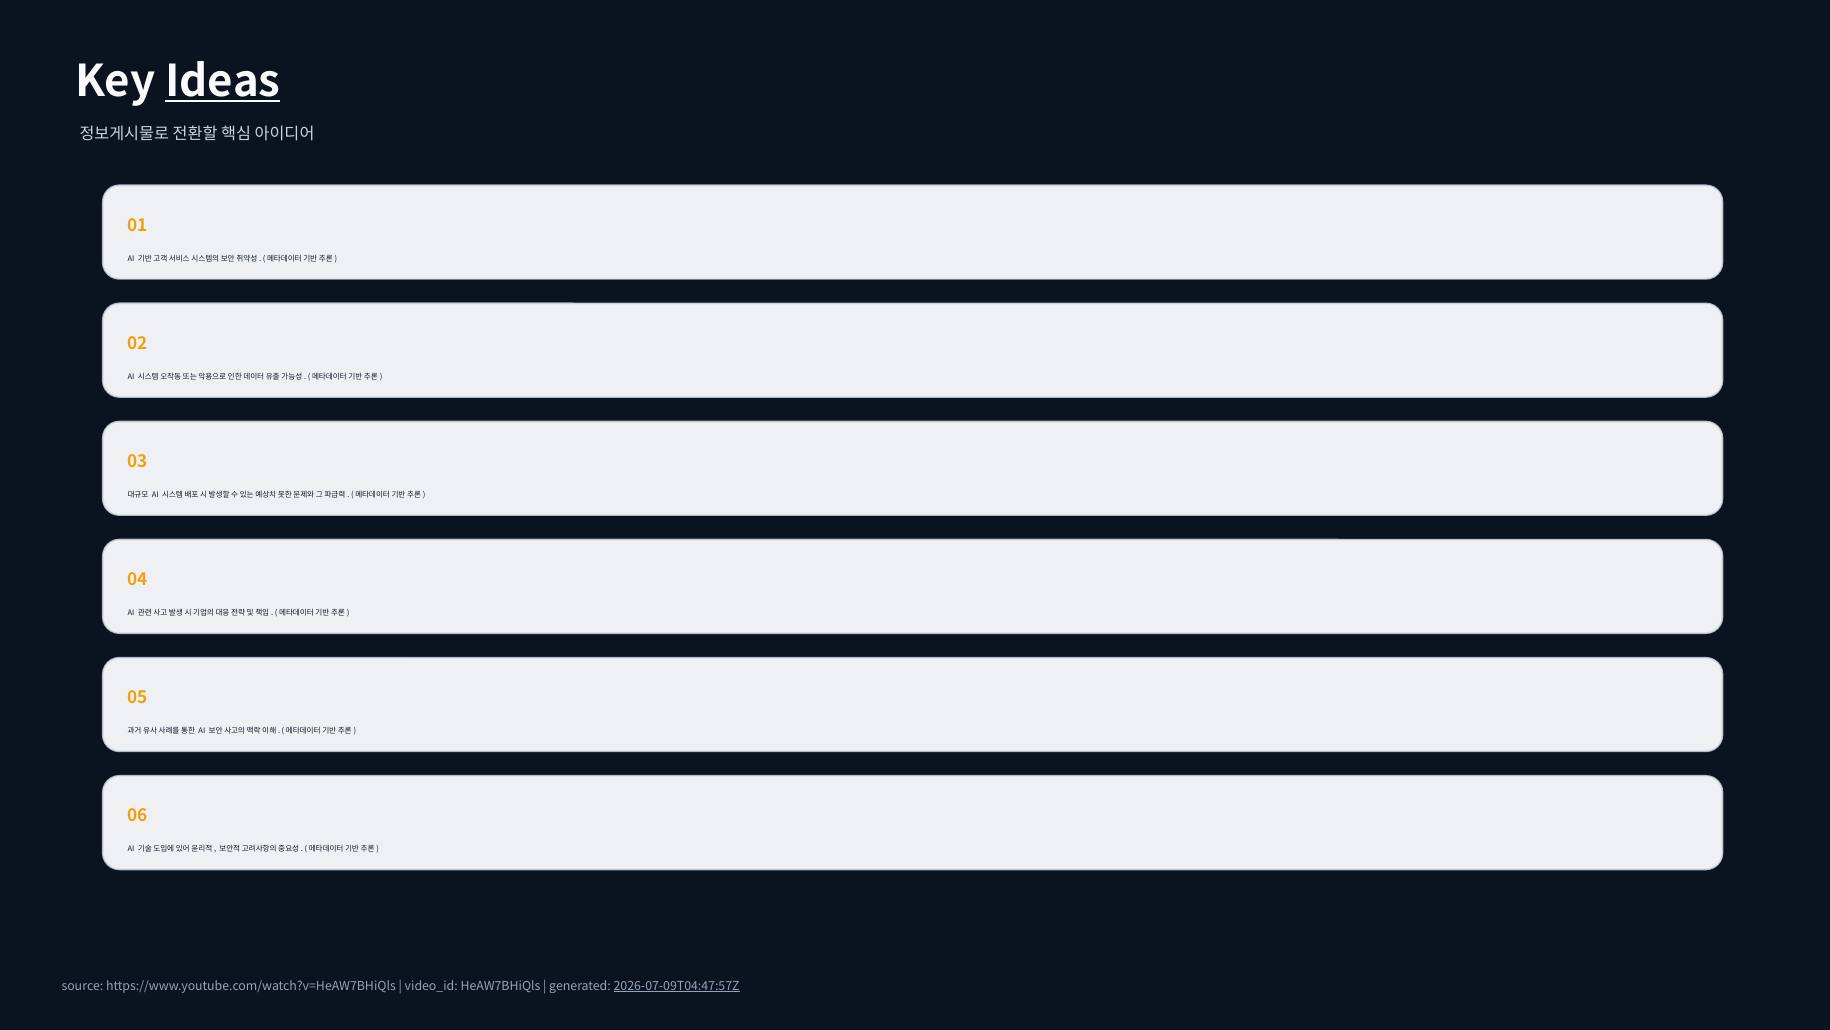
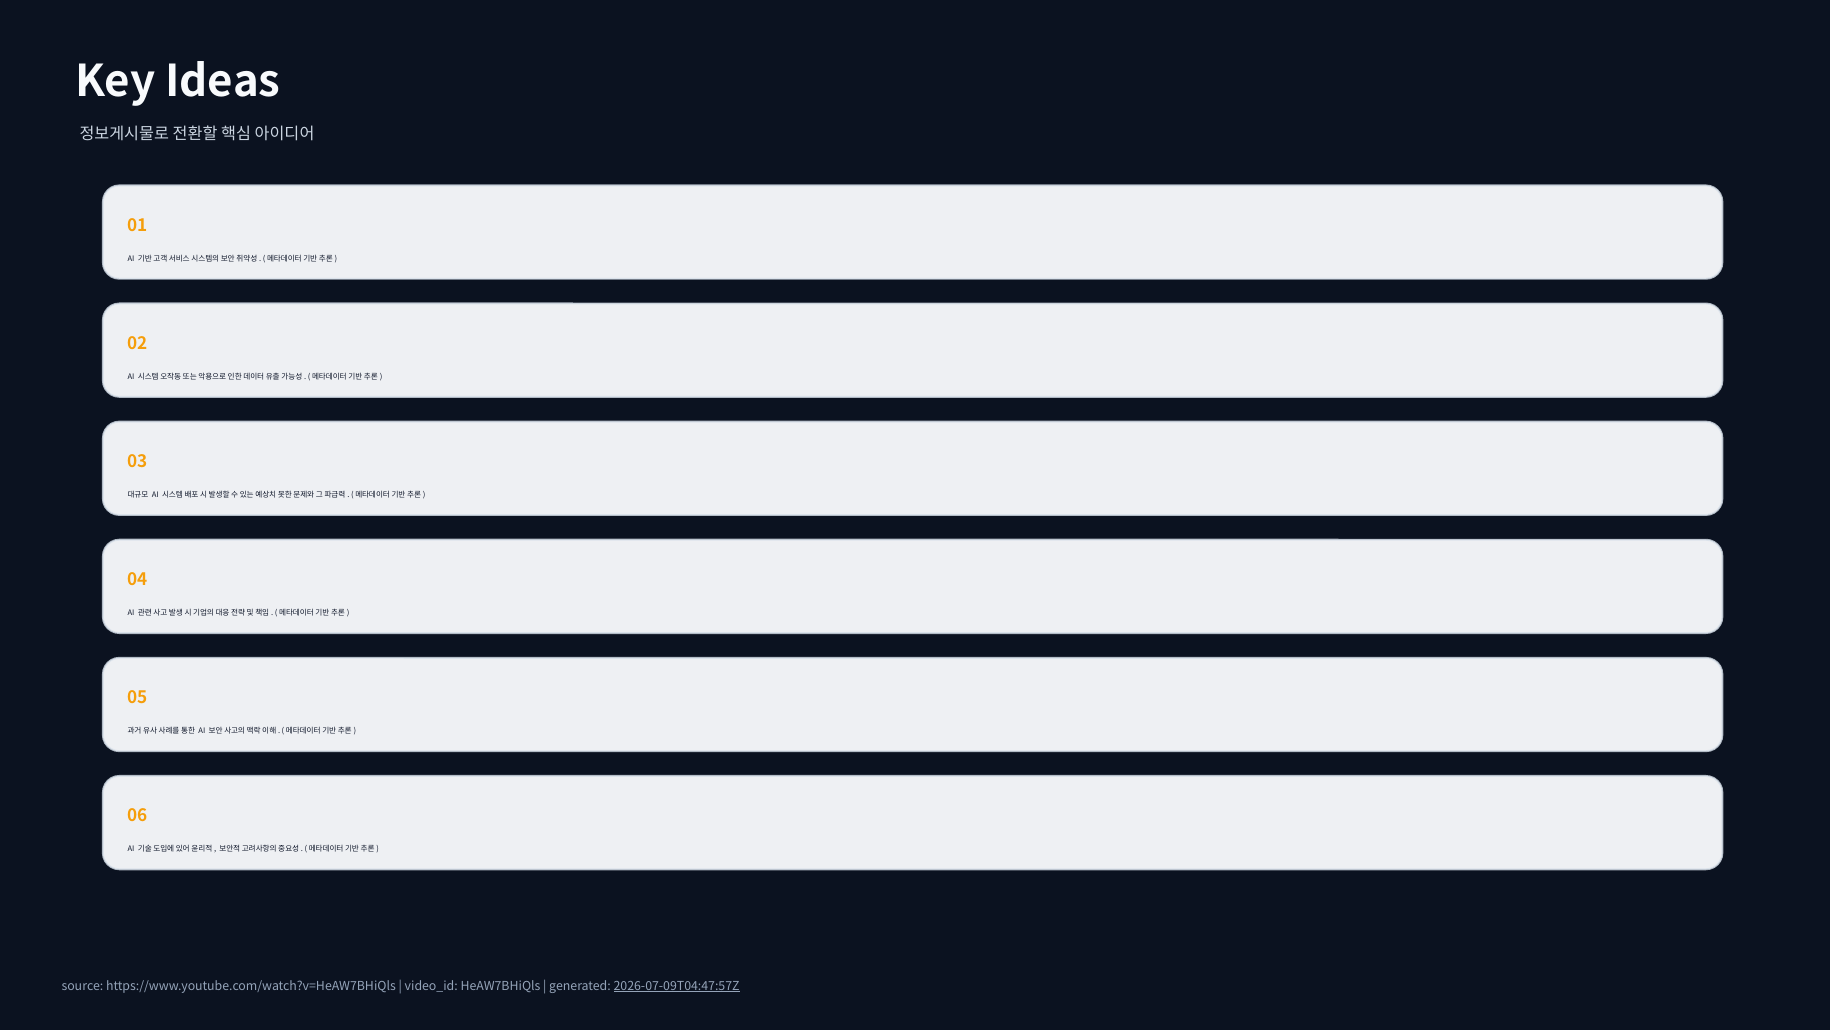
Ideas underline: present -> none
